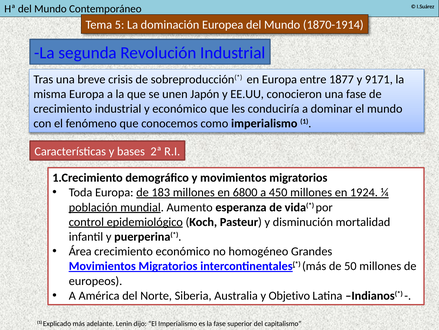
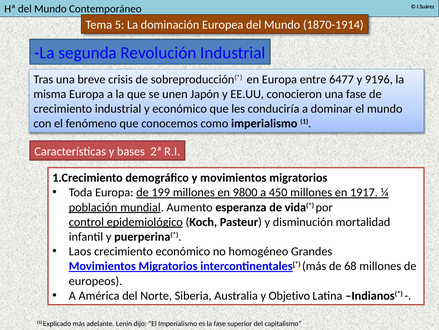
1877: 1877 -> 6477
9171: 9171 -> 9196
183: 183 -> 199
6800: 6800 -> 9800
1924: 1924 -> 1917
Área: Área -> Laos
50: 50 -> 68
